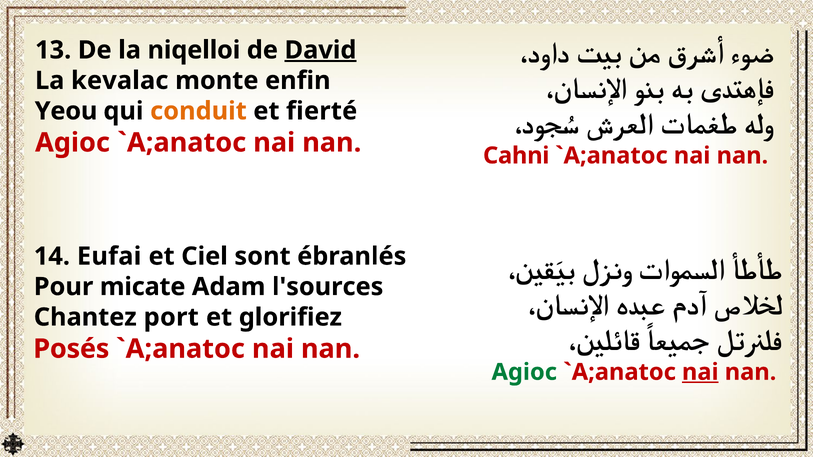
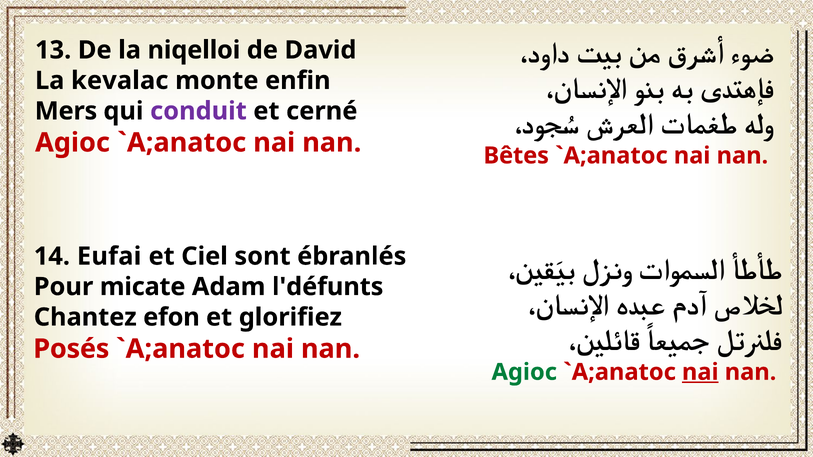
David underline: present -> none
Yeou: Yeou -> Mers
conduit colour: orange -> purple
fierté: fierté -> cerné
Cahni: Cahni -> Bêtes
l'sources: l'sources -> l'défunts
port: port -> efon
